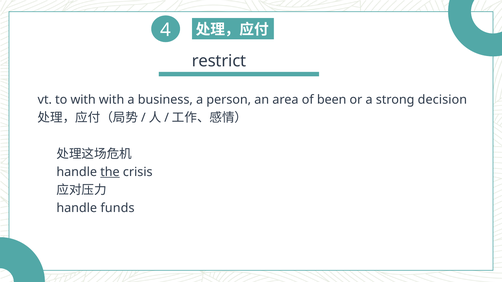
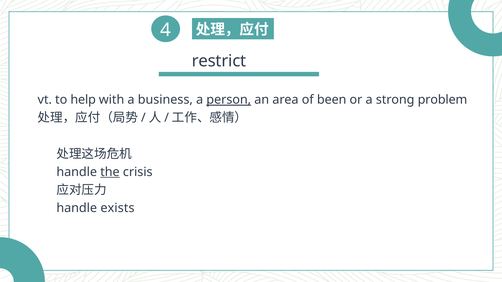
to with: with -> help
person underline: none -> present
decision: decision -> problem
funds: funds -> exists
